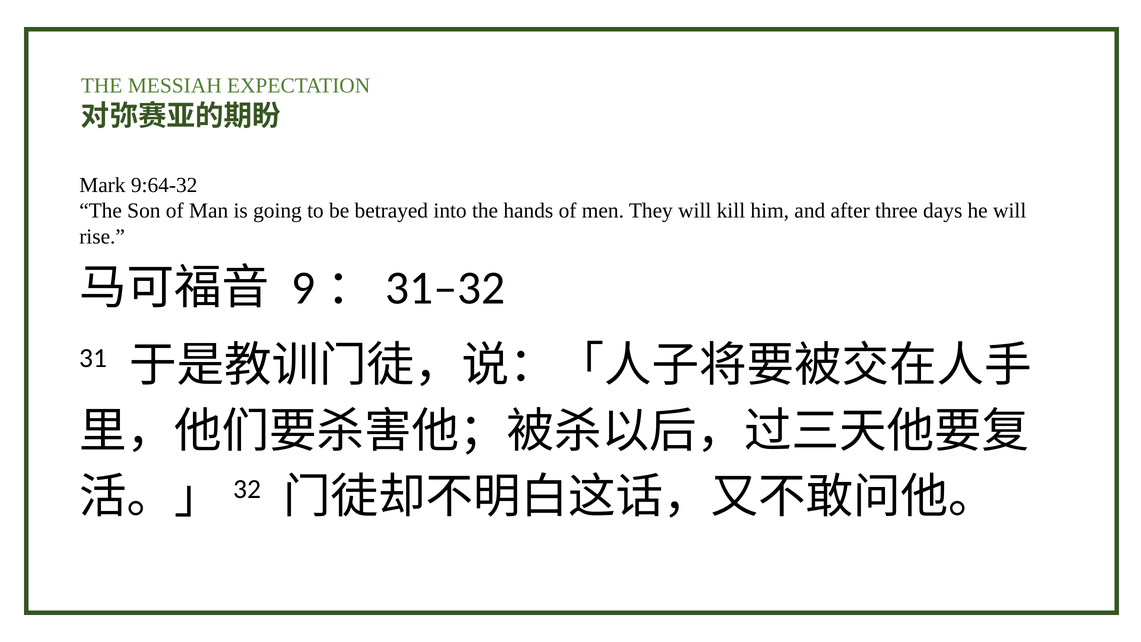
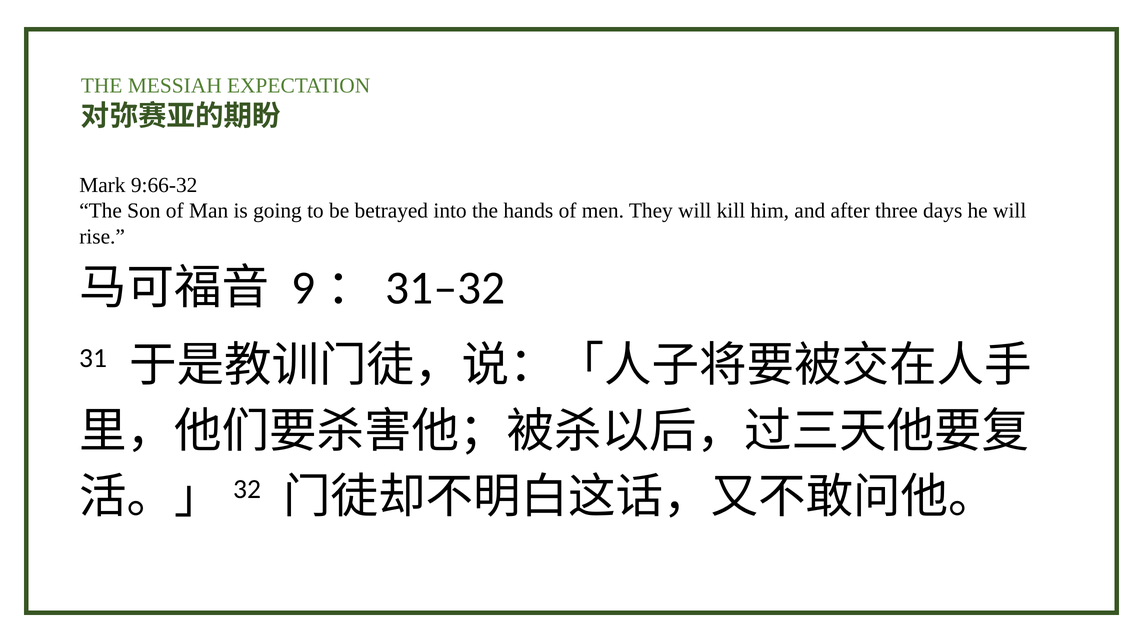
9:64-32: 9:64-32 -> 9:66-32
